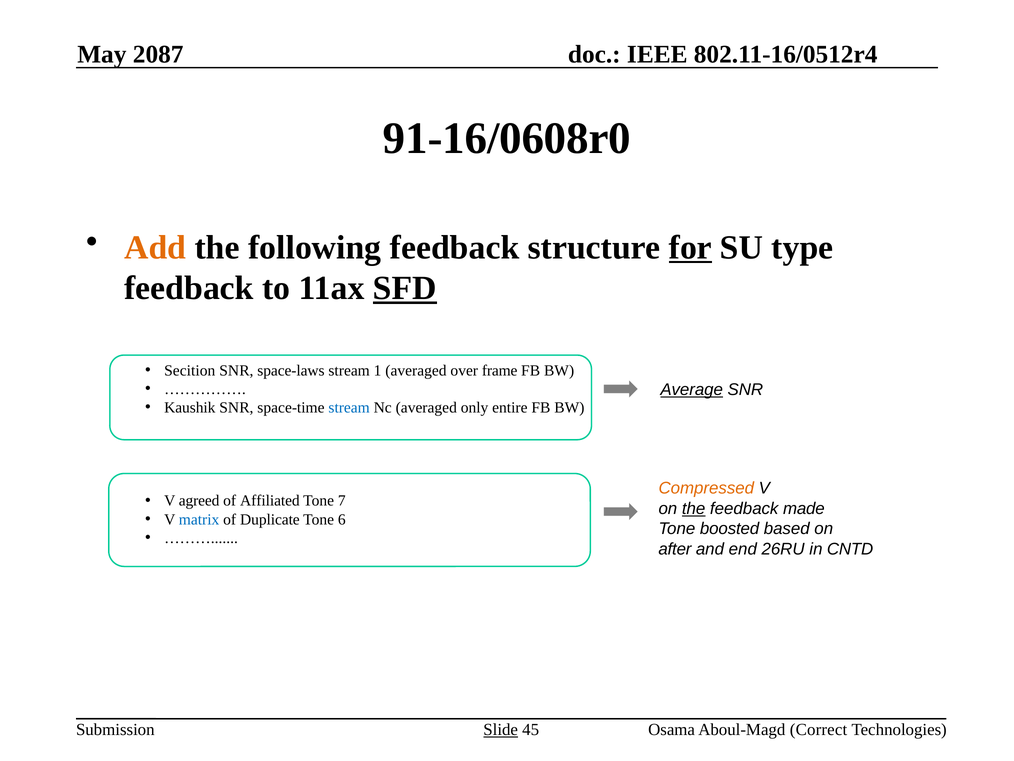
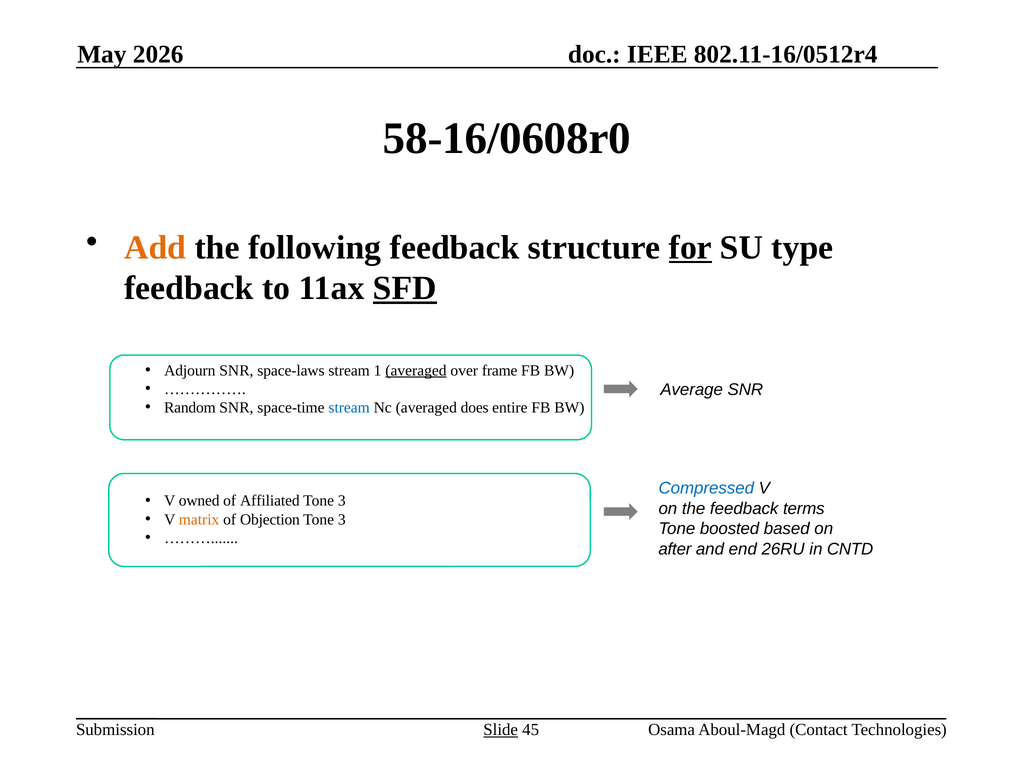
2087: 2087 -> 2026
91-16/0608r0: 91-16/0608r0 -> 58-16/0608r0
Secition: Secition -> Adjourn
averaged at (416, 370) underline: none -> present
Average underline: present -> none
Kaushik: Kaushik -> Random
only: only -> does
Compressed colour: orange -> blue
agreed: agreed -> owned
7 at (342, 500): 7 -> 3
the at (694, 508) underline: present -> none
made: made -> terms
matrix colour: blue -> orange
Duplicate: Duplicate -> Objection
6 at (342, 519): 6 -> 3
Correct: Correct -> Contact
